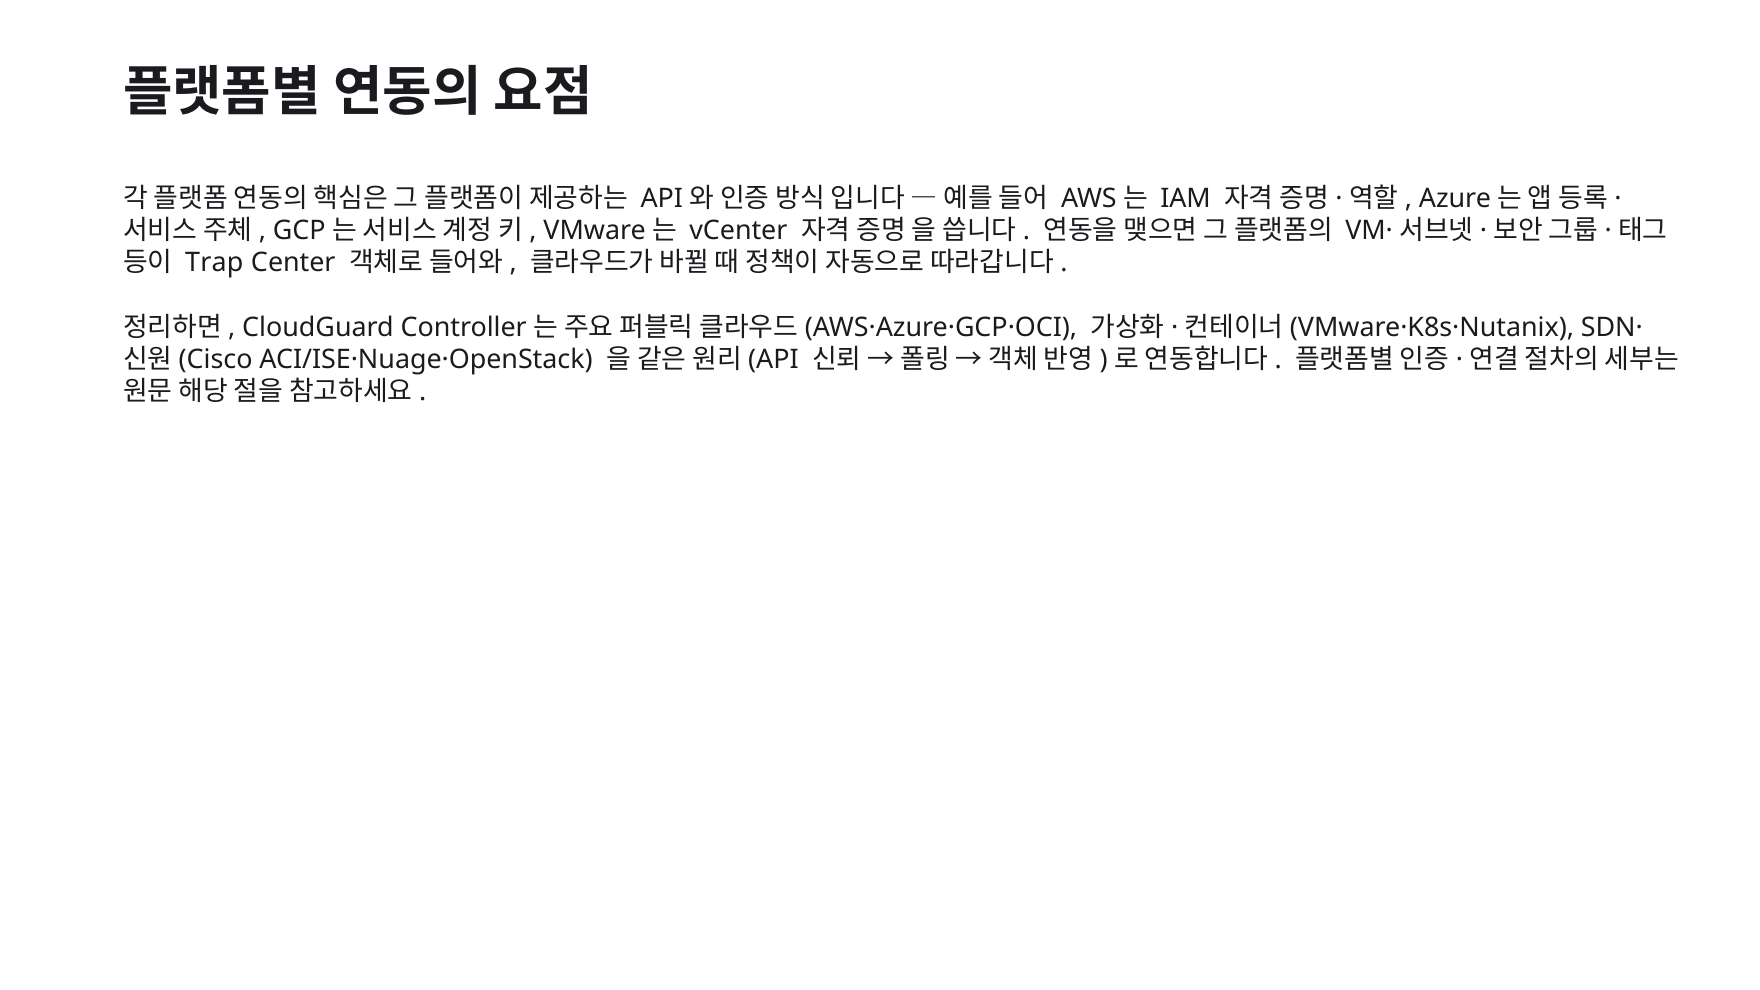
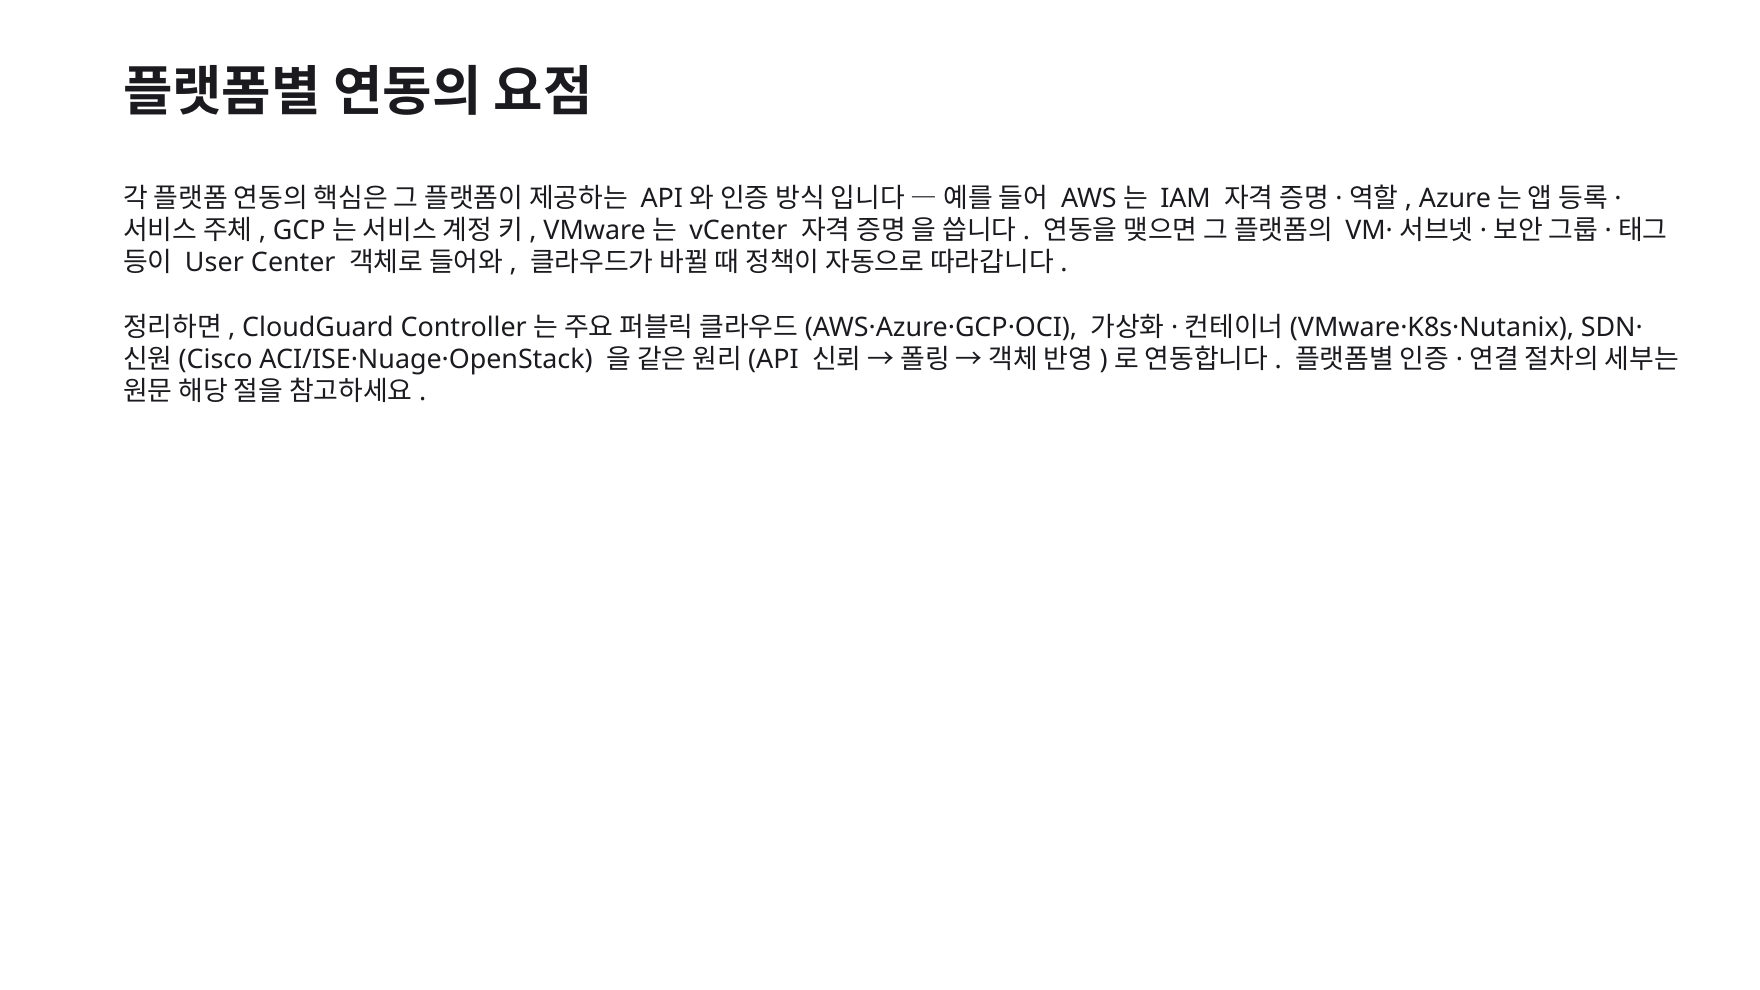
Trap: Trap -> User
